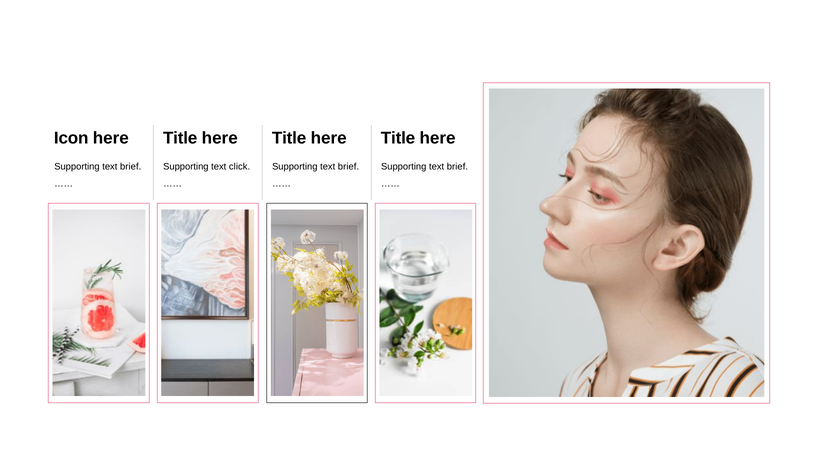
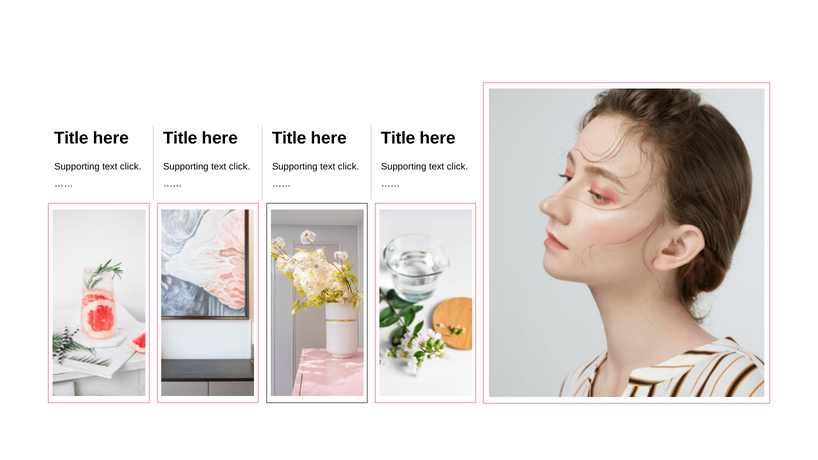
Icon at (71, 138): Icon -> Title
brief at (131, 167): brief -> click
brief at (349, 167): brief -> click
brief at (457, 167): brief -> click
